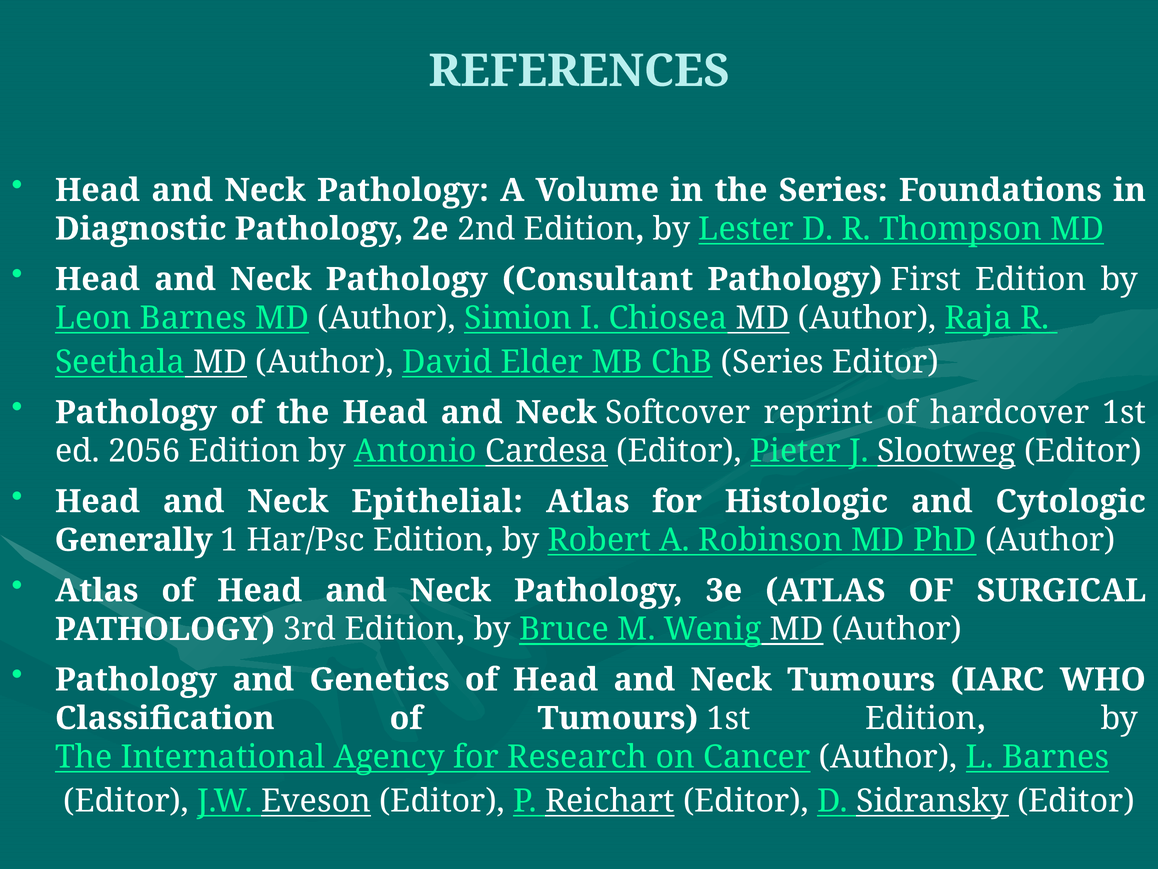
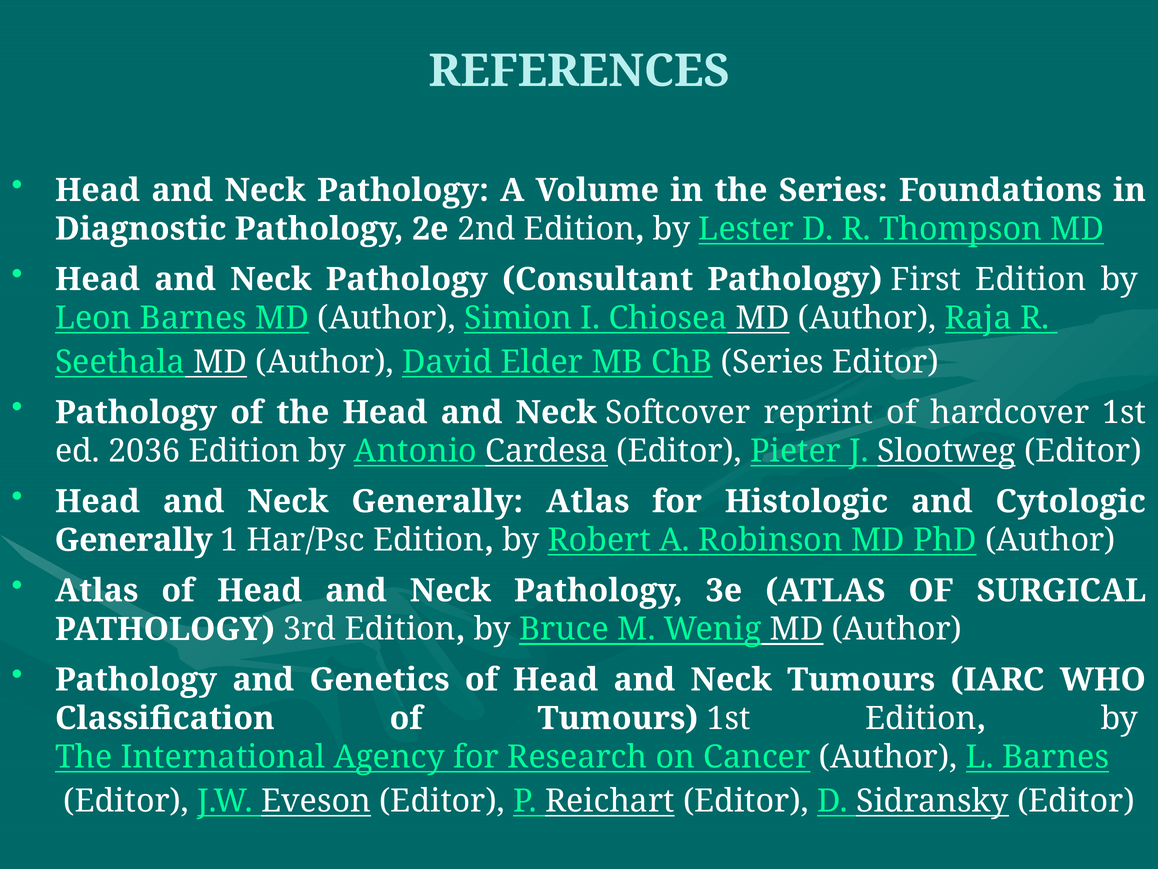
2056: 2056 -> 2036
Neck Epithelial: Epithelial -> Generally
